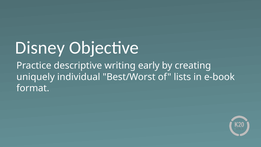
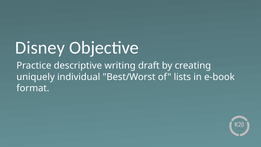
early: early -> draft
